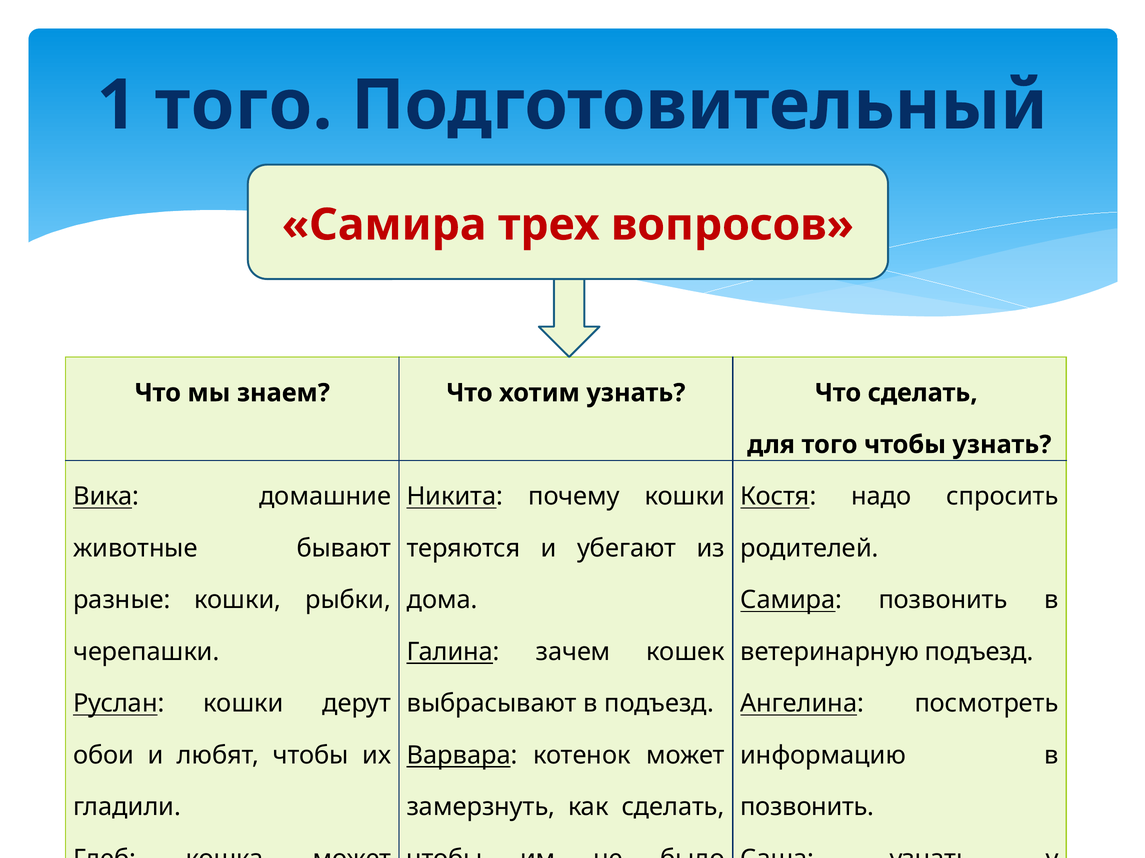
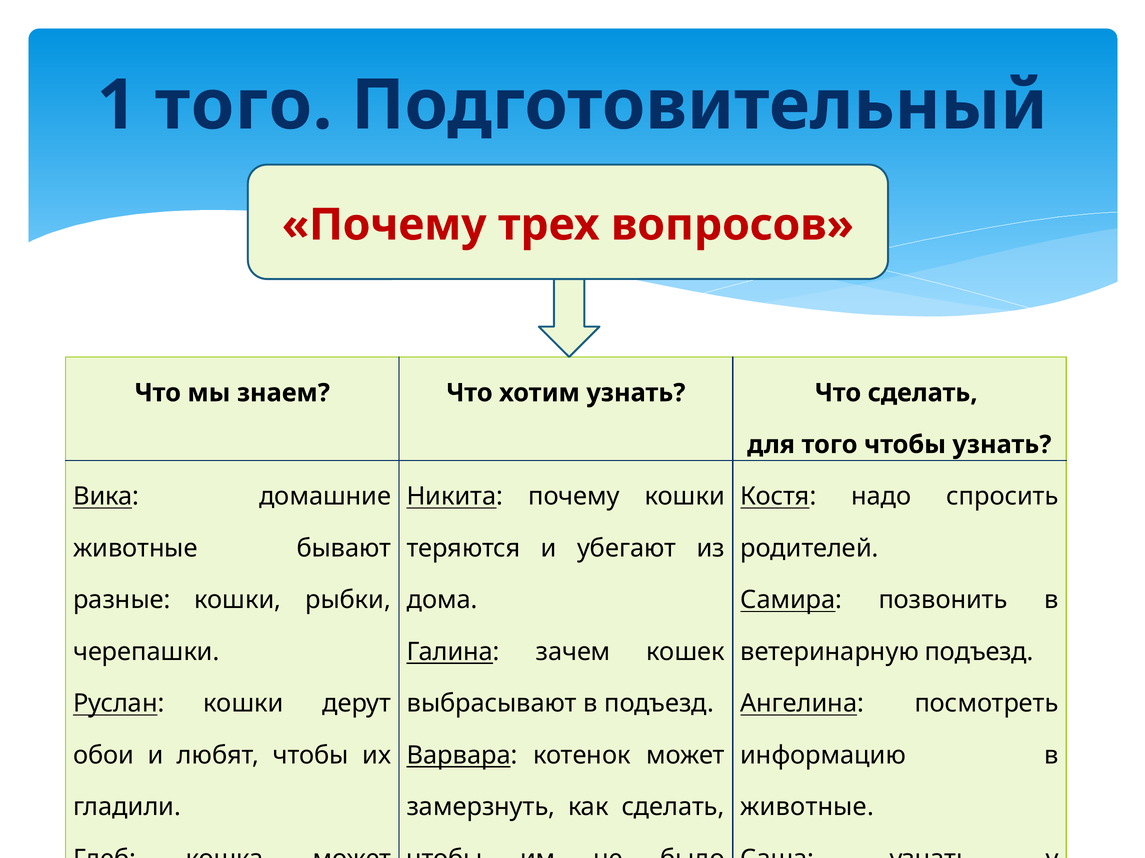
Самира at (384, 225): Самира -> Почему
позвонить at (807, 808): позвонить -> животные
